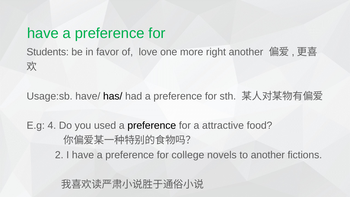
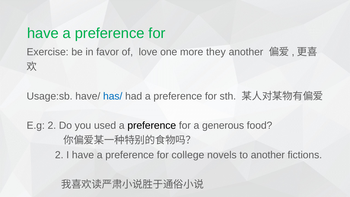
Students: Students -> Exercise
right: right -> they
has/ colour: black -> blue
E.g 4: 4 -> 2
attractive: attractive -> generous
